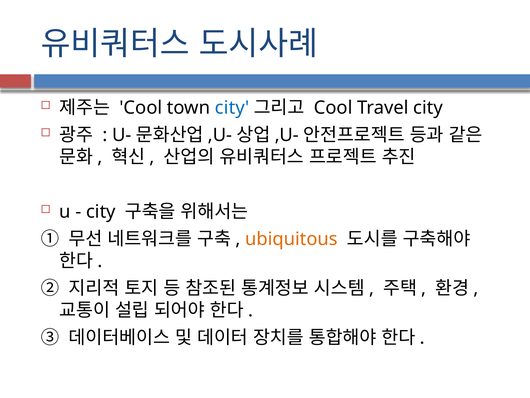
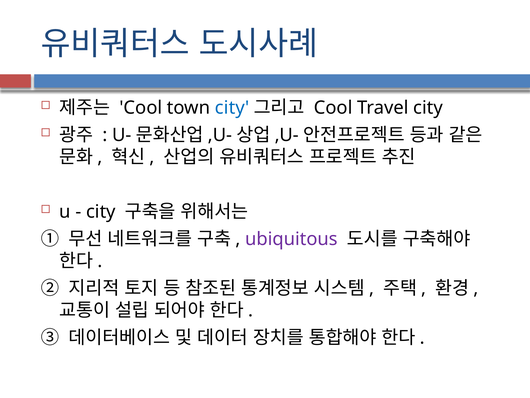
ubiquitous colour: orange -> purple
